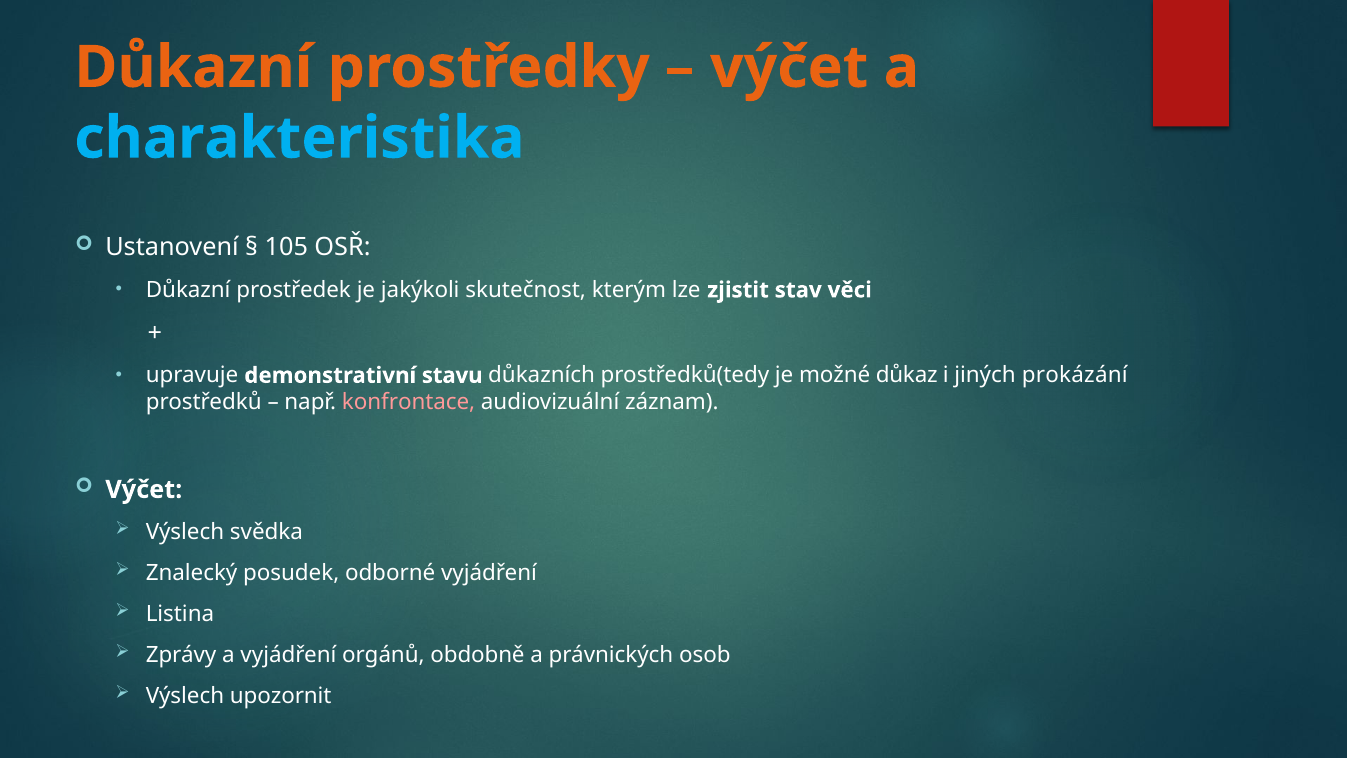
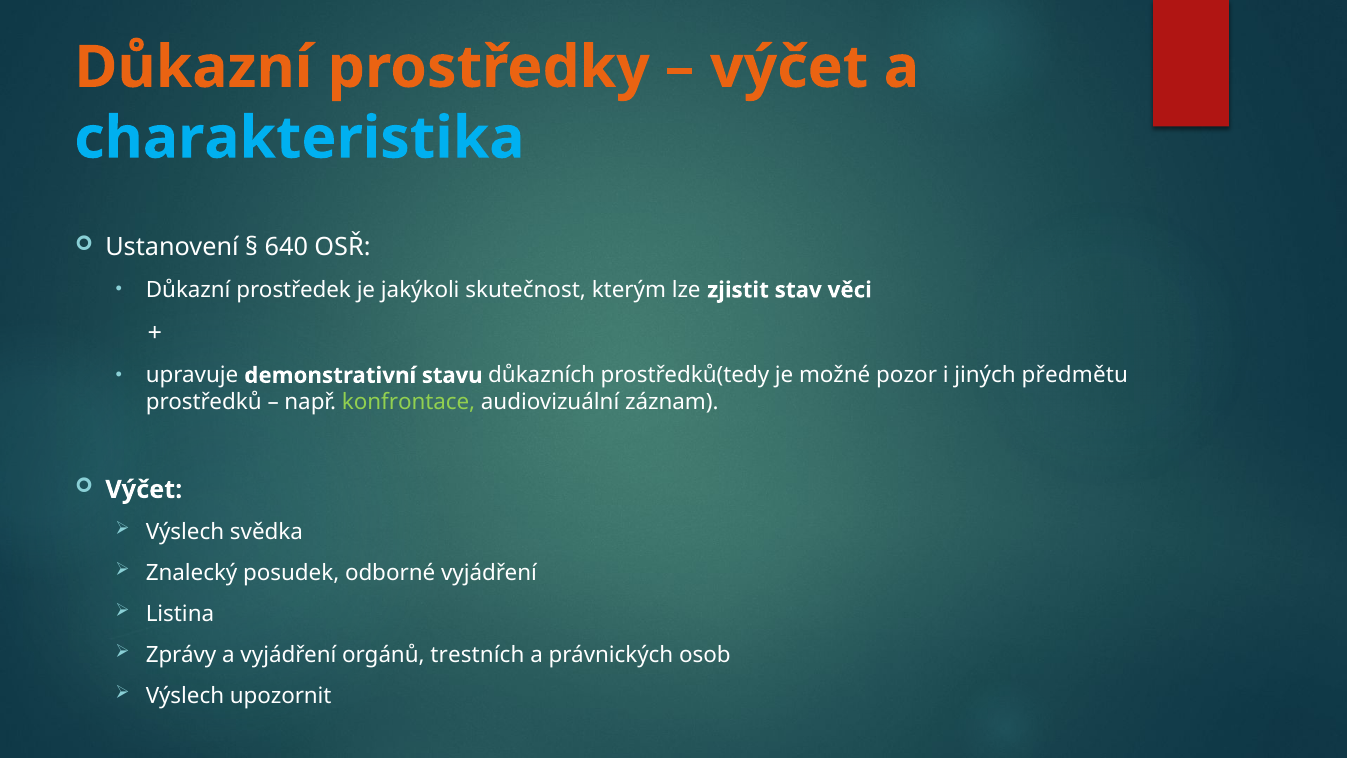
105: 105 -> 640
důkaz: důkaz -> pozor
prokázání: prokázání -> předmětu
konfrontace colour: pink -> light green
obdobně: obdobně -> trestních
